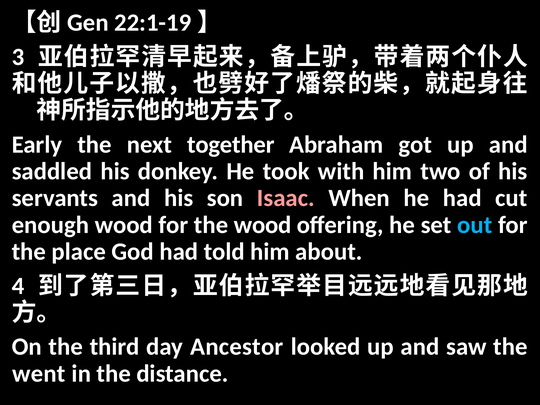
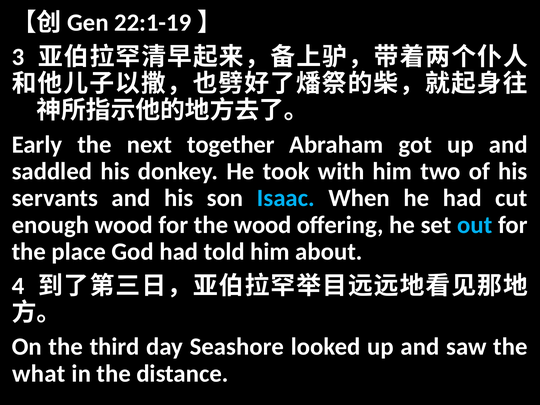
Isaac colour: pink -> light blue
Ancestor: Ancestor -> Seashore
went: went -> what
